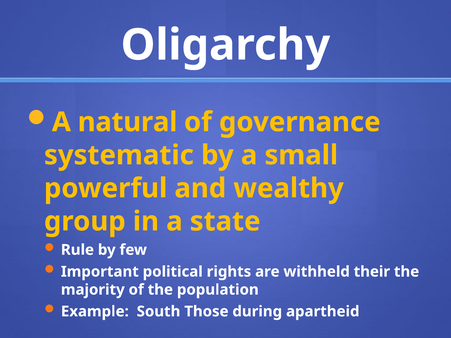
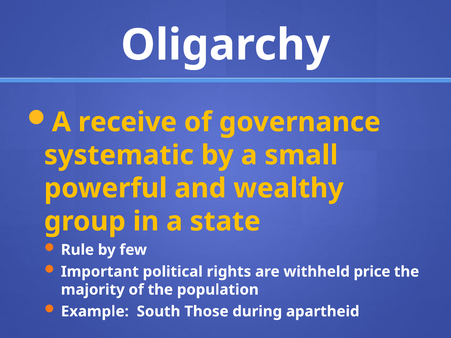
natural: natural -> receive
their: their -> price
